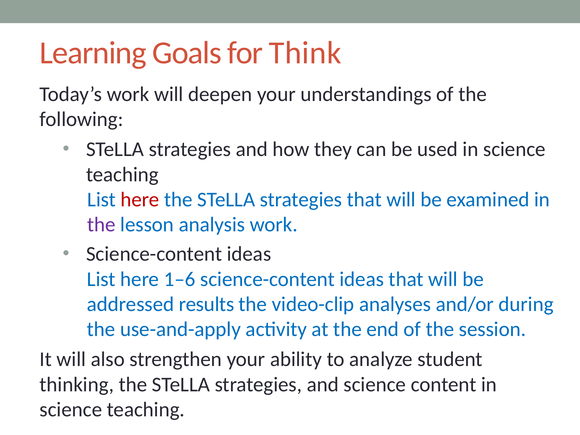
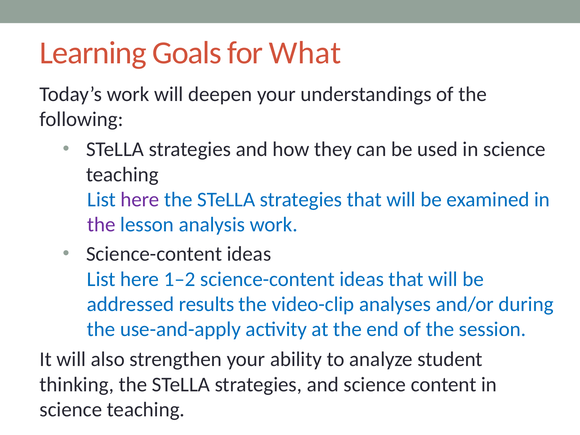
Think: Think -> What
here at (140, 200) colour: red -> purple
1–6: 1–6 -> 1–2
